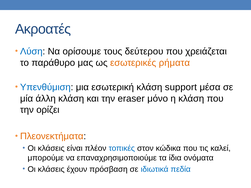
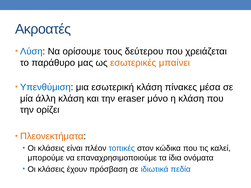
ρήματα: ρήματα -> μπαίνει
support: support -> πίνακες
